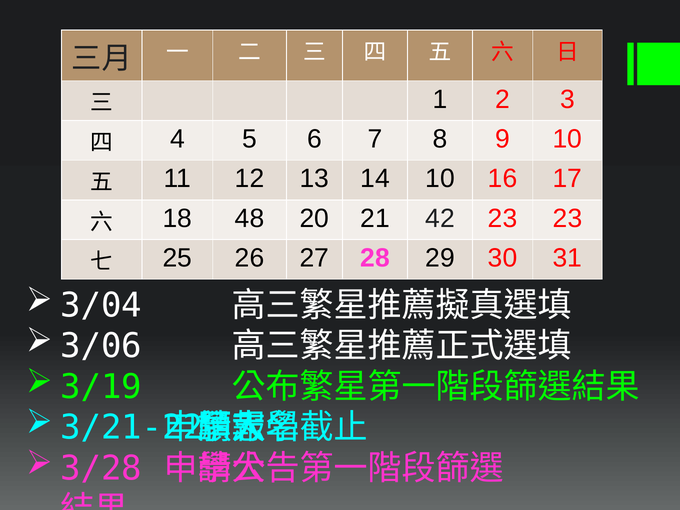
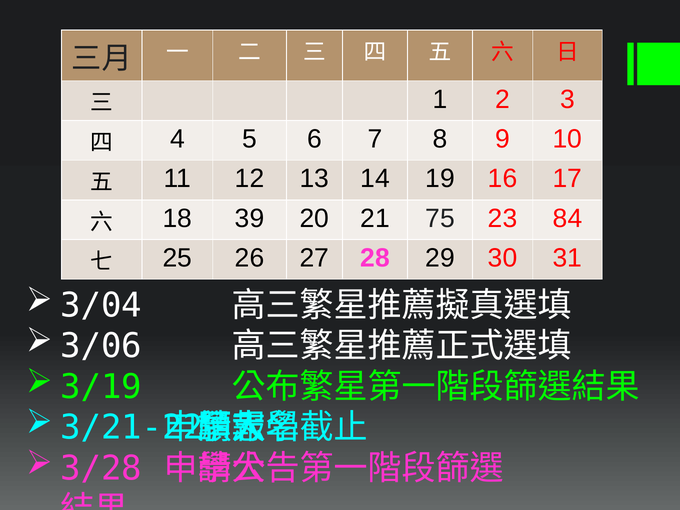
14 10: 10 -> 19
48: 48 -> 39
42: 42 -> 75
23 23: 23 -> 84
